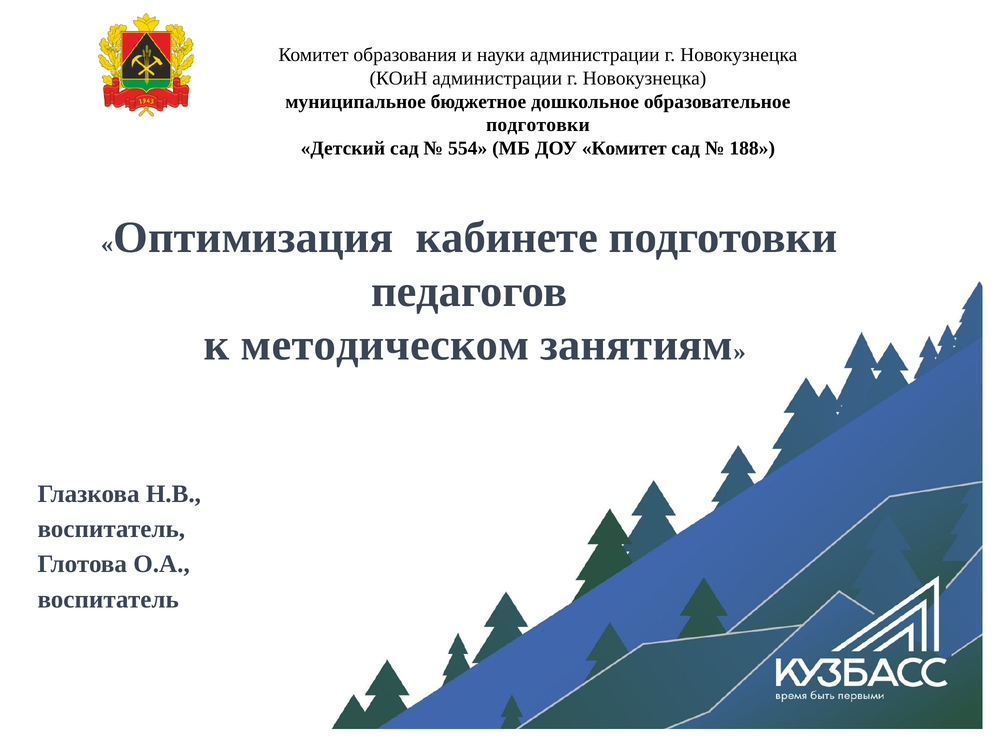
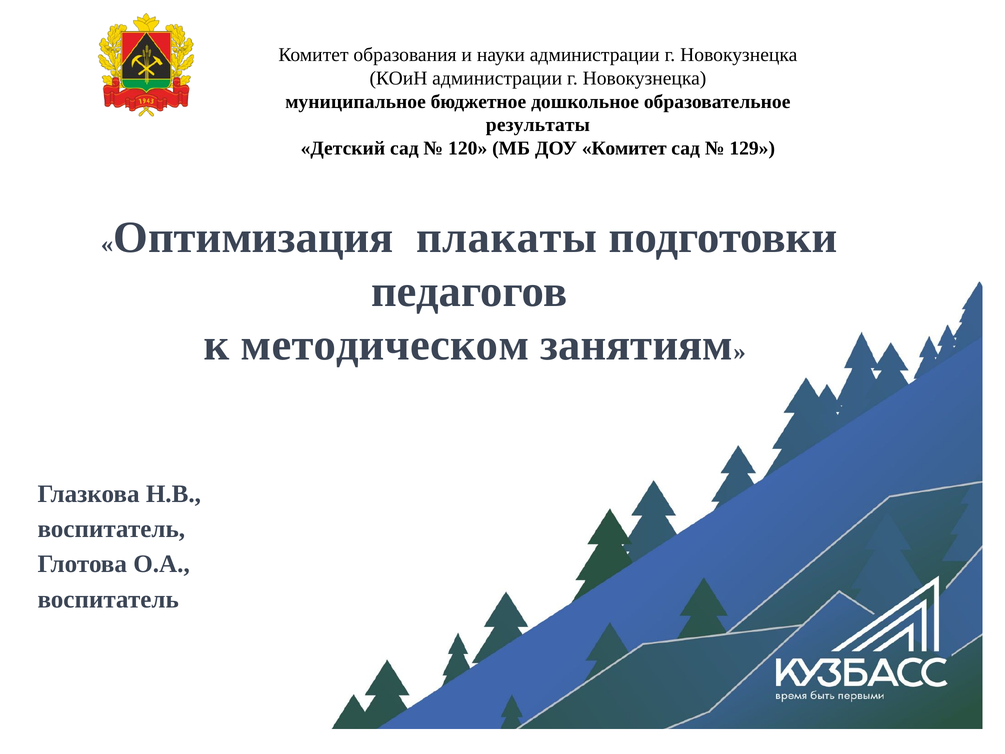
подготовки at (538, 125): подготовки -> результаты
554: 554 -> 120
188: 188 -> 129
кабинете: кабинете -> плакаты
